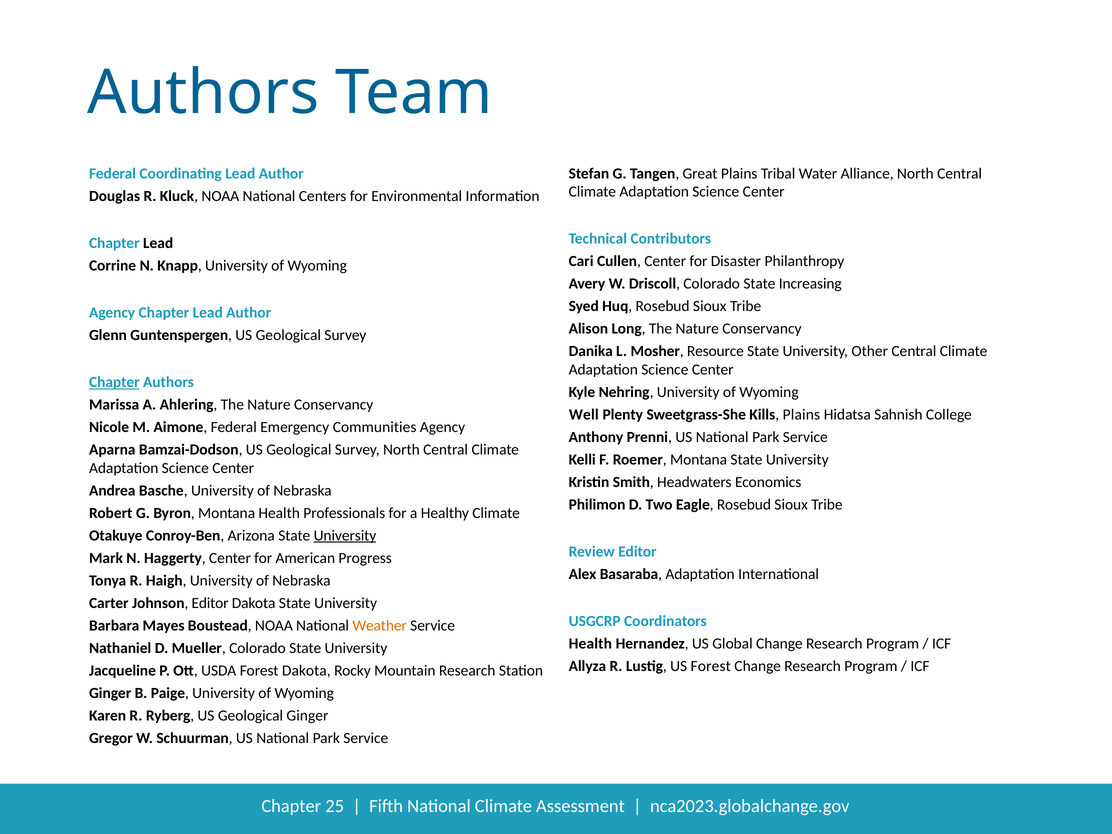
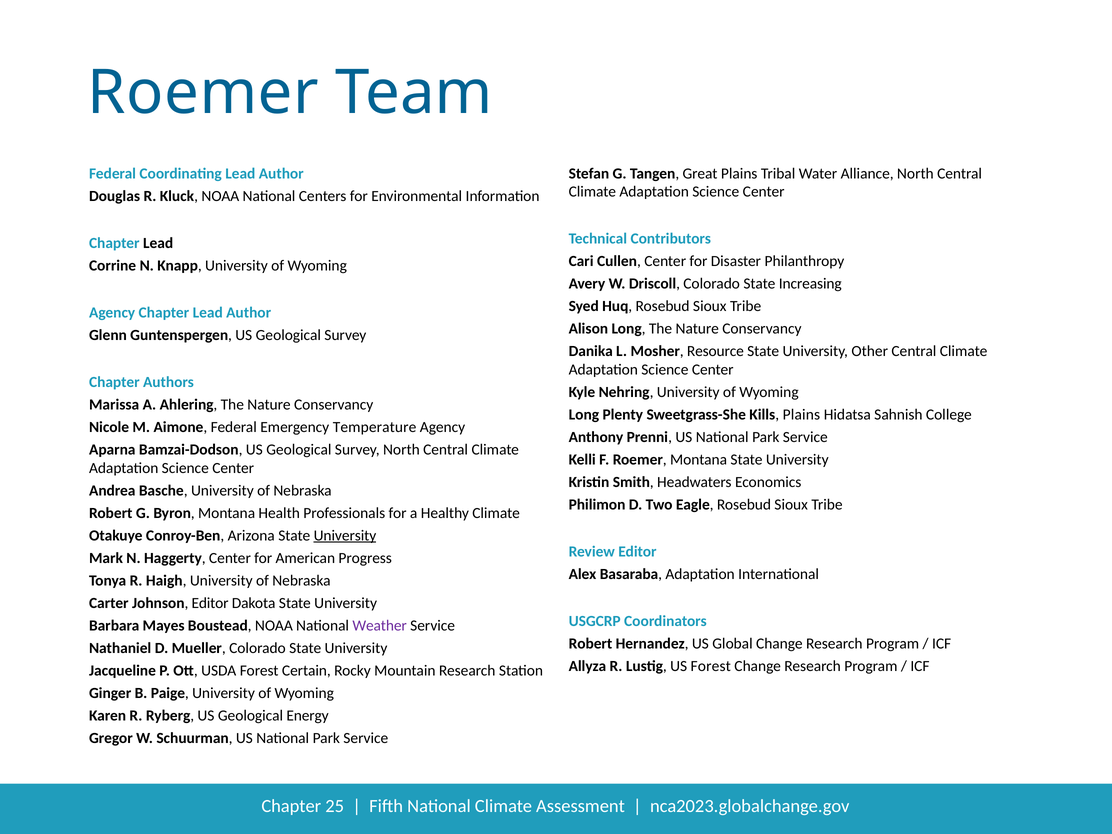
Authors at (203, 93): Authors -> Roemer
Chapter at (114, 382) underline: present -> none
Well at (584, 415): Well -> Long
Communities: Communities -> Temperature
Weather colour: orange -> purple
Health at (590, 644): Health -> Robert
Forest Dakota: Dakota -> Certain
Geological Ginger: Ginger -> Energy
